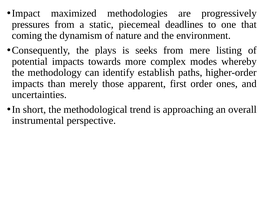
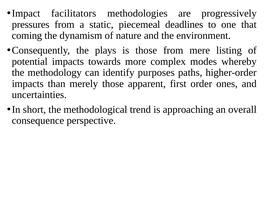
maximized: maximized -> facilitators
is seeks: seeks -> those
establish: establish -> purposes
instrumental: instrumental -> consequence
